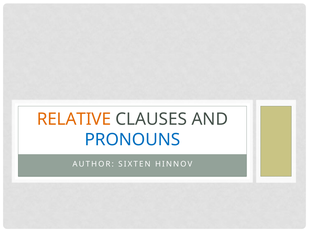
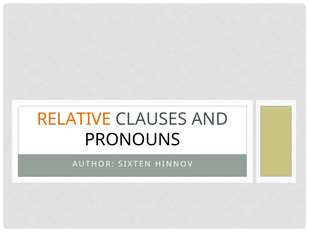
PRONOUNS colour: blue -> black
